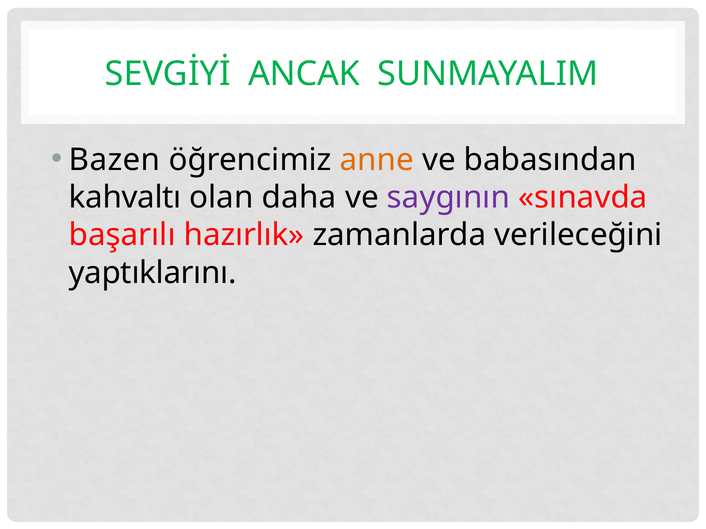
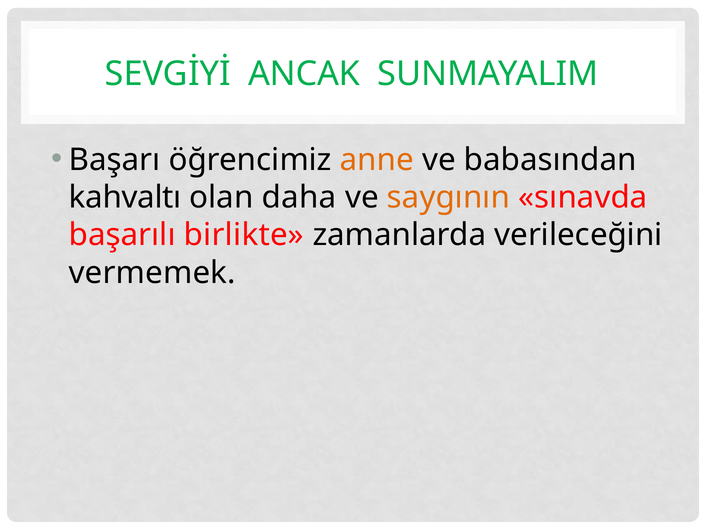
Bazen: Bazen -> Başarı
saygının colour: purple -> orange
hazırlık: hazırlık -> birlikte
yaptıklarını: yaptıklarını -> vermemek
